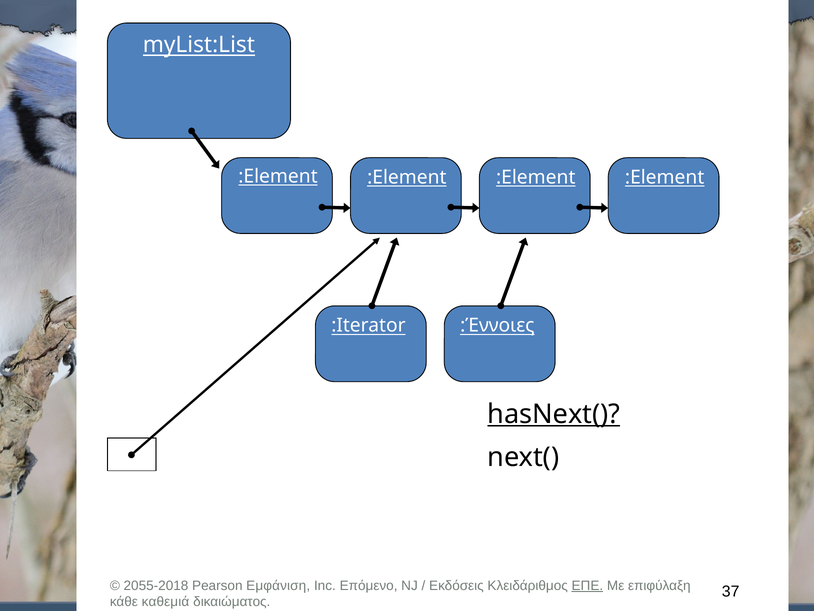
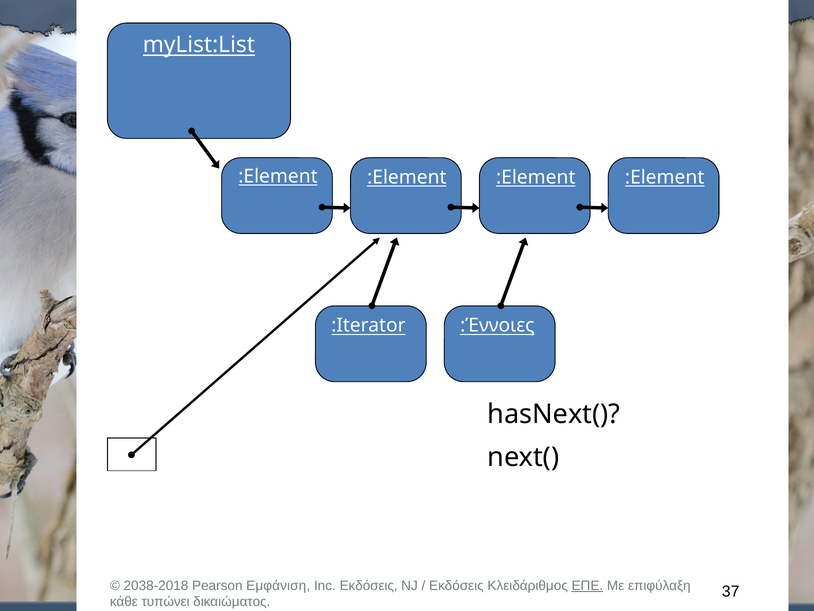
hasNext( underline: present -> none
2055-2018: 2055-2018 -> 2038-2018
Inc Επόμενο: Επόμενο -> Εκδόσεις
καθεμιά: καθεμιά -> τυπώνει
